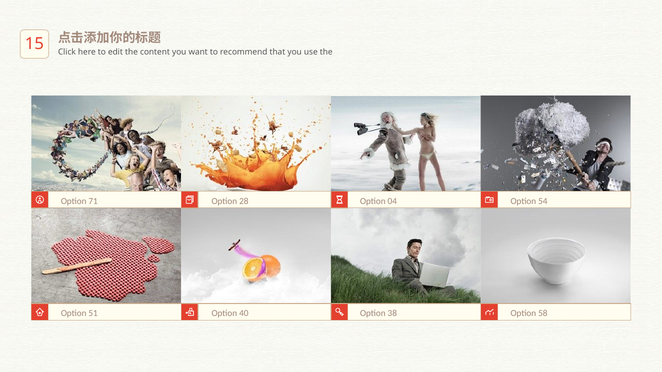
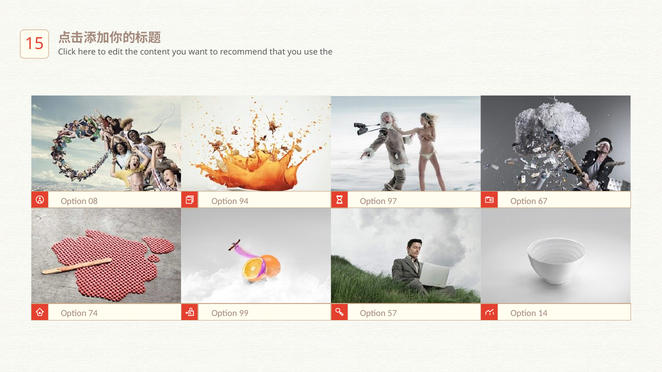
71: 71 -> 08
28: 28 -> 94
04: 04 -> 97
54: 54 -> 67
51: 51 -> 74
40: 40 -> 99
38: 38 -> 57
58: 58 -> 14
